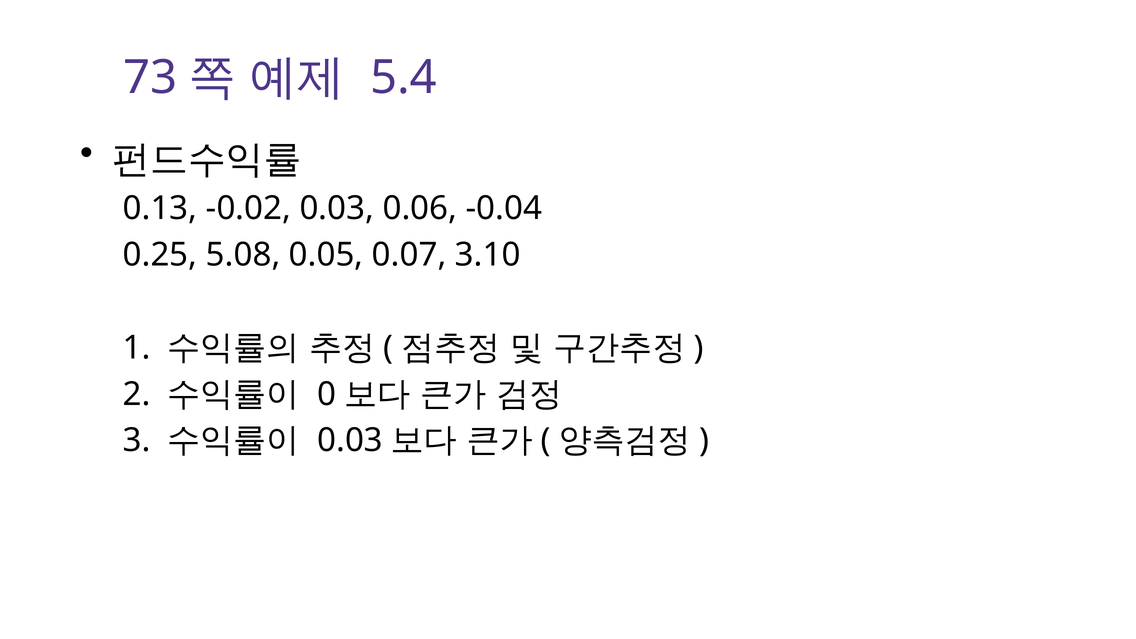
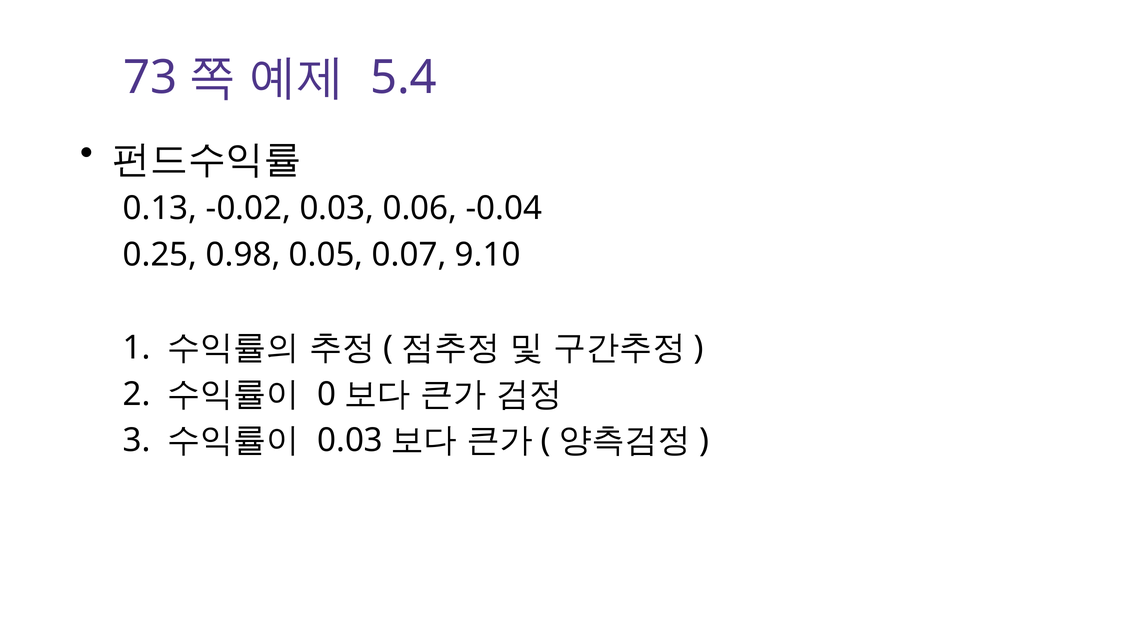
5.08: 5.08 -> 0.98
3.10: 3.10 -> 9.10
